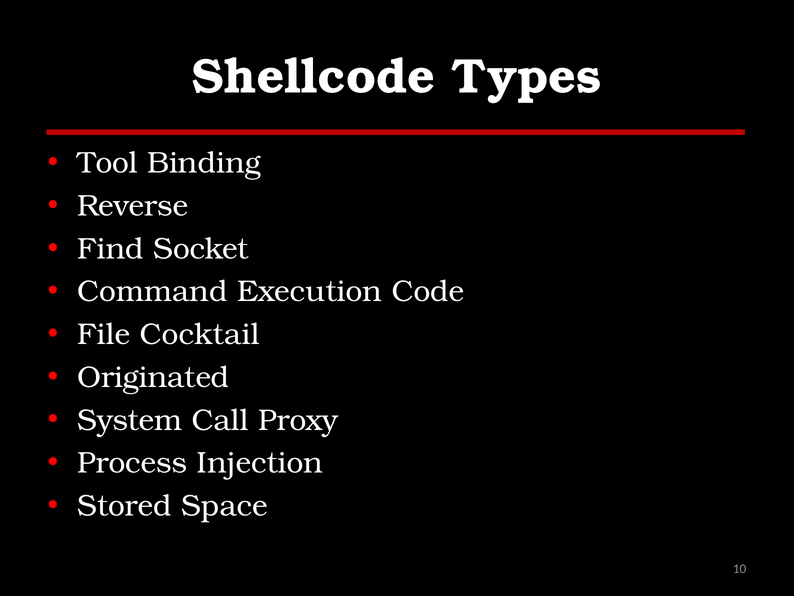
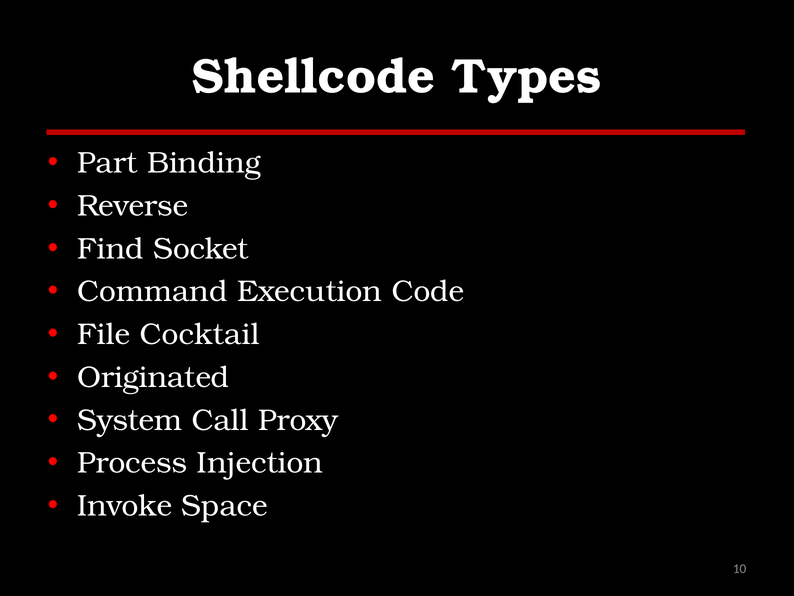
Tool: Tool -> Part
Stored: Stored -> Invoke
